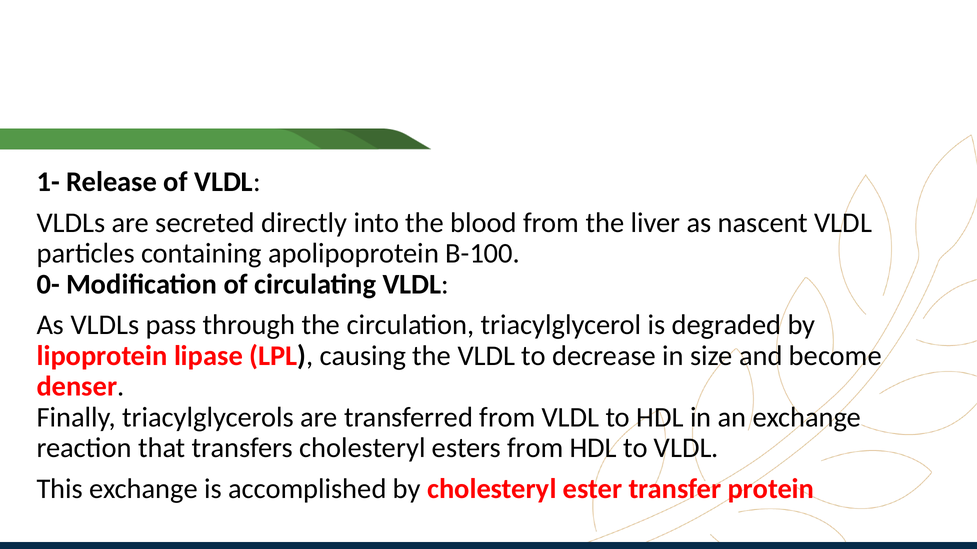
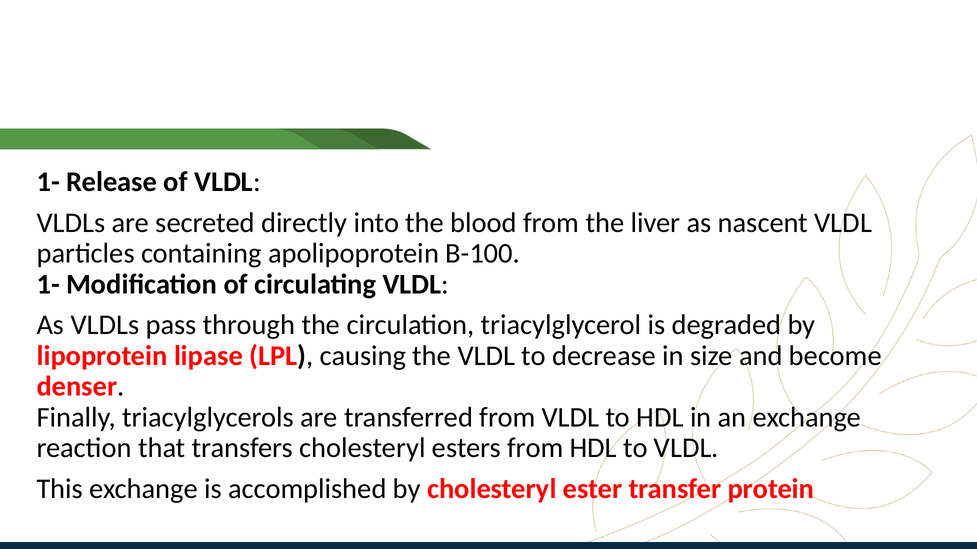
0- at (48, 284): 0- -> 1-
